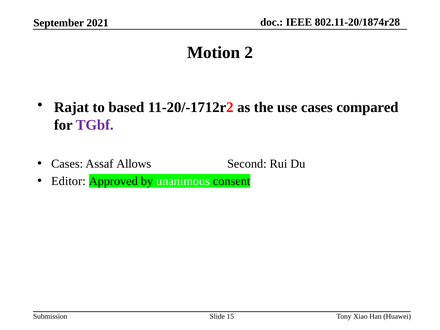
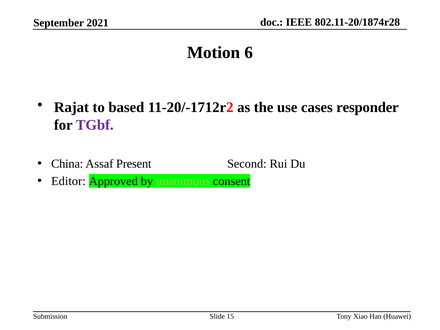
2: 2 -> 6
compared: compared -> responder
Cases at (67, 164): Cases -> China
Allows: Allows -> Present
unanimous colour: white -> light green
